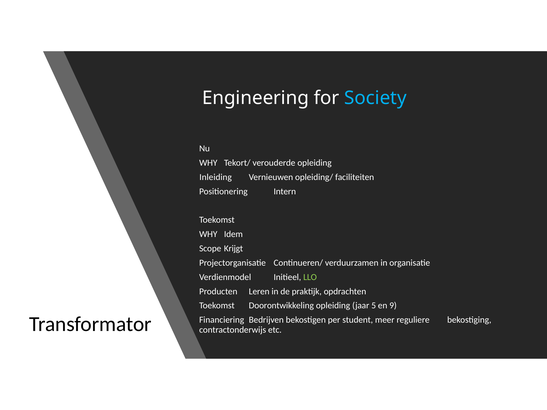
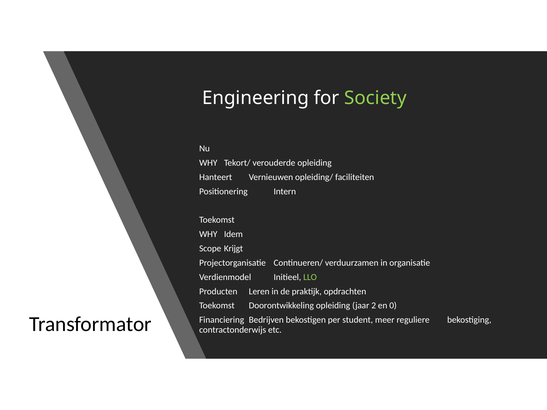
Society colour: light blue -> light green
Inleiding: Inleiding -> Hanteert
5: 5 -> 2
9: 9 -> 0
